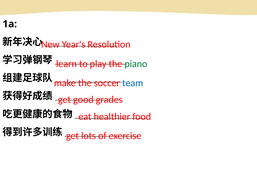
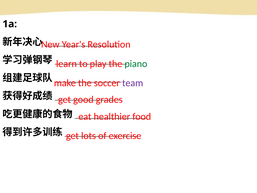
team colour: blue -> purple
